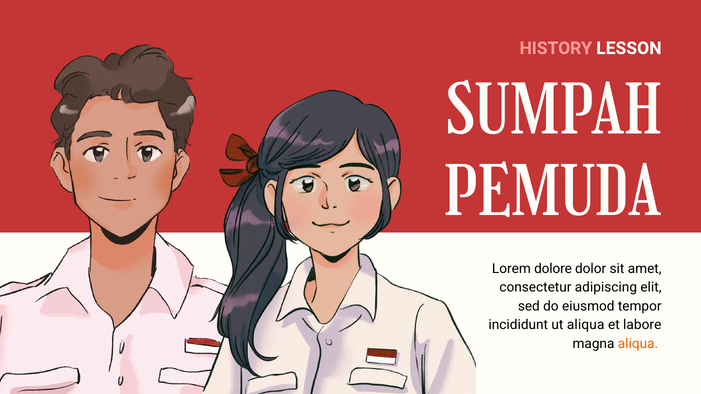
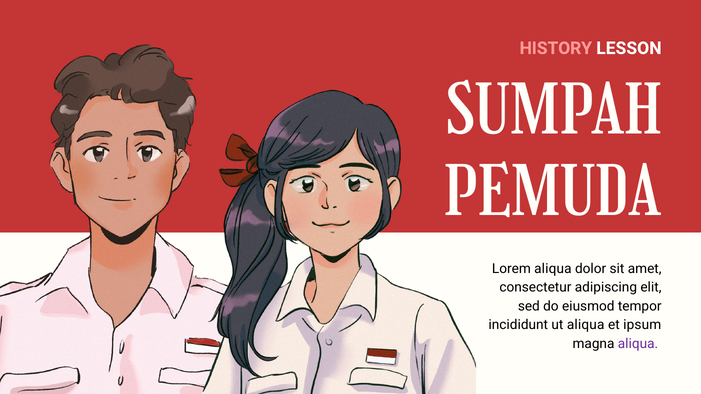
Lorem dolore: dolore -> aliqua
labore: labore -> ipsum
aliqua at (638, 344) colour: orange -> purple
